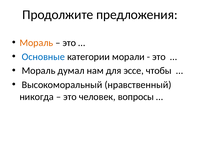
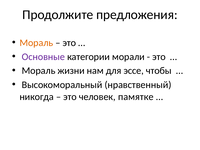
Основные colour: blue -> purple
думал: думал -> жизни
вопросы: вопросы -> памятке
